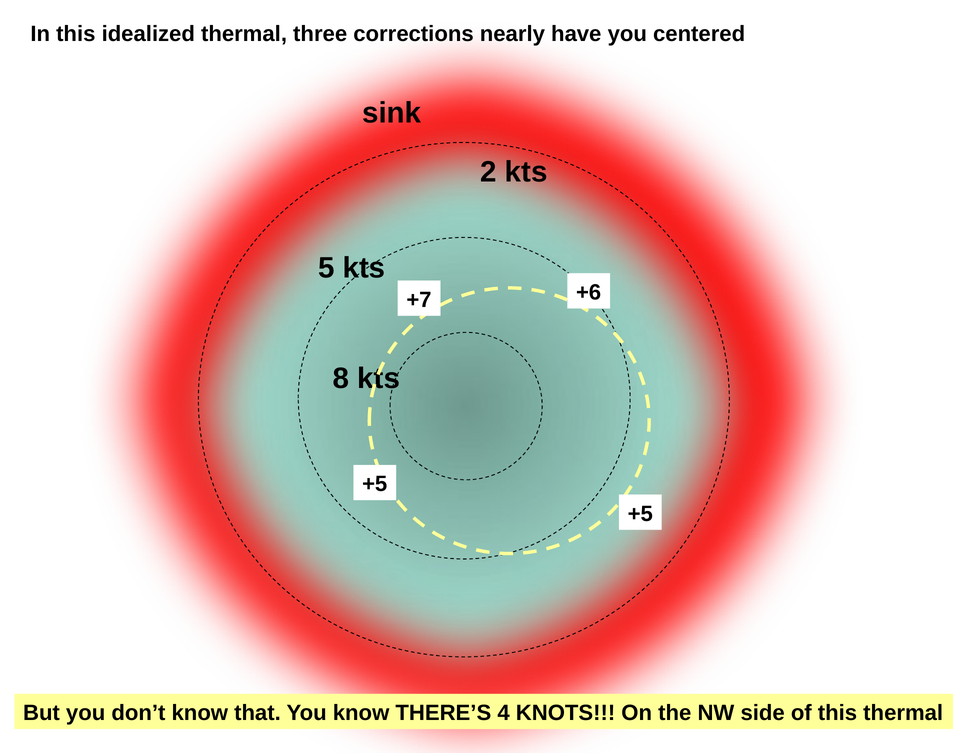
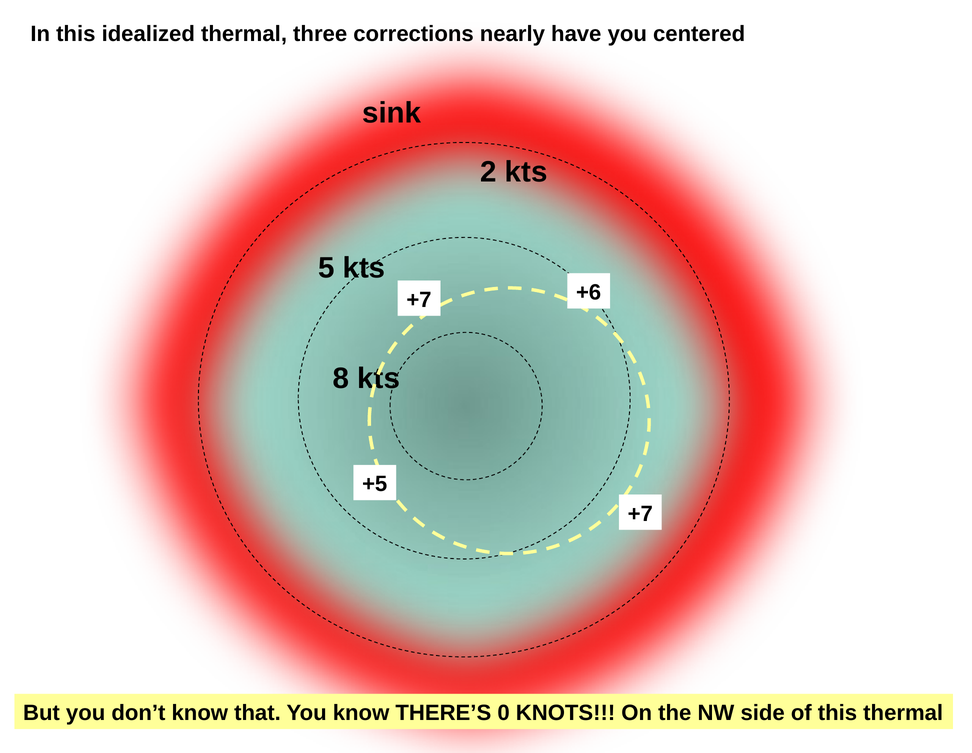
+5 at (640, 513): +5 -> +7
4: 4 -> 0
